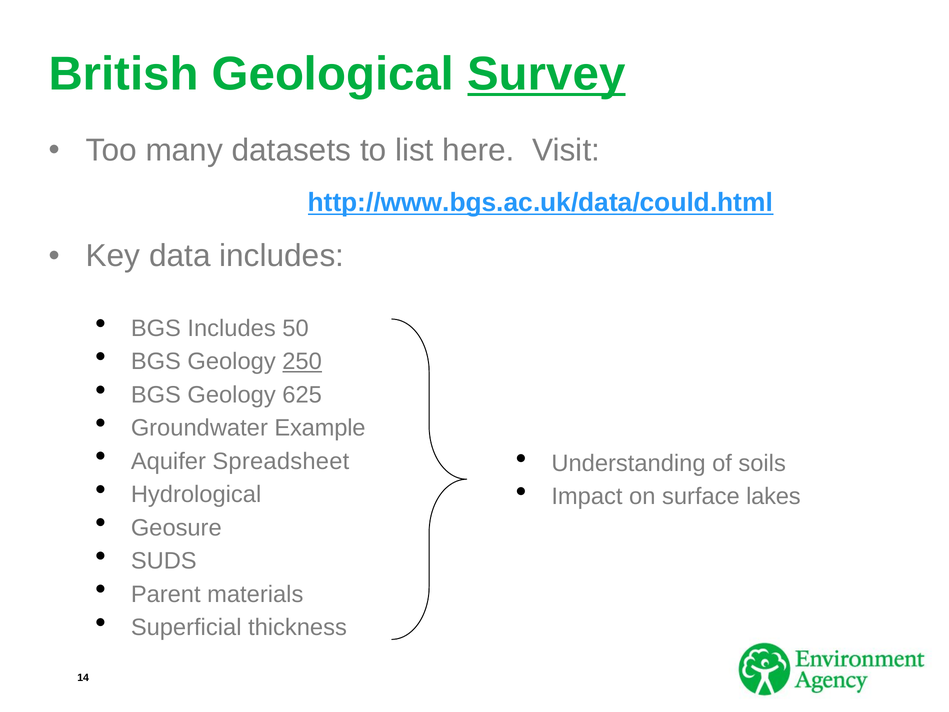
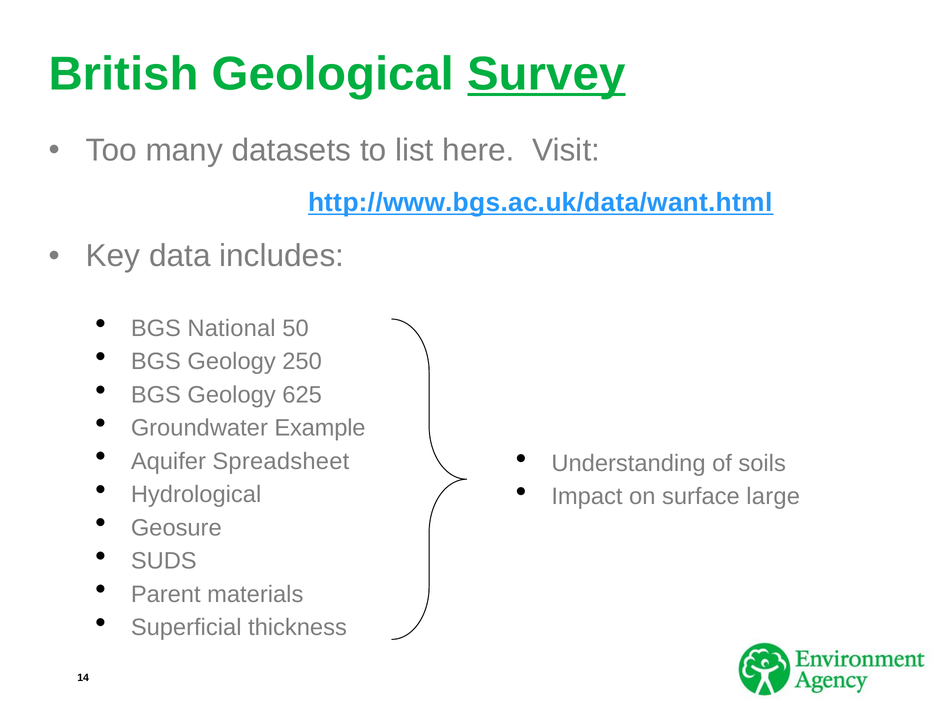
http://www.bgs.ac.uk/data/could.html: http://www.bgs.ac.uk/data/could.html -> http://www.bgs.ac.uk/data/want.html
BGS Includes: Includes -> National
250 underline: present -> none
lakes: lakes -> large
